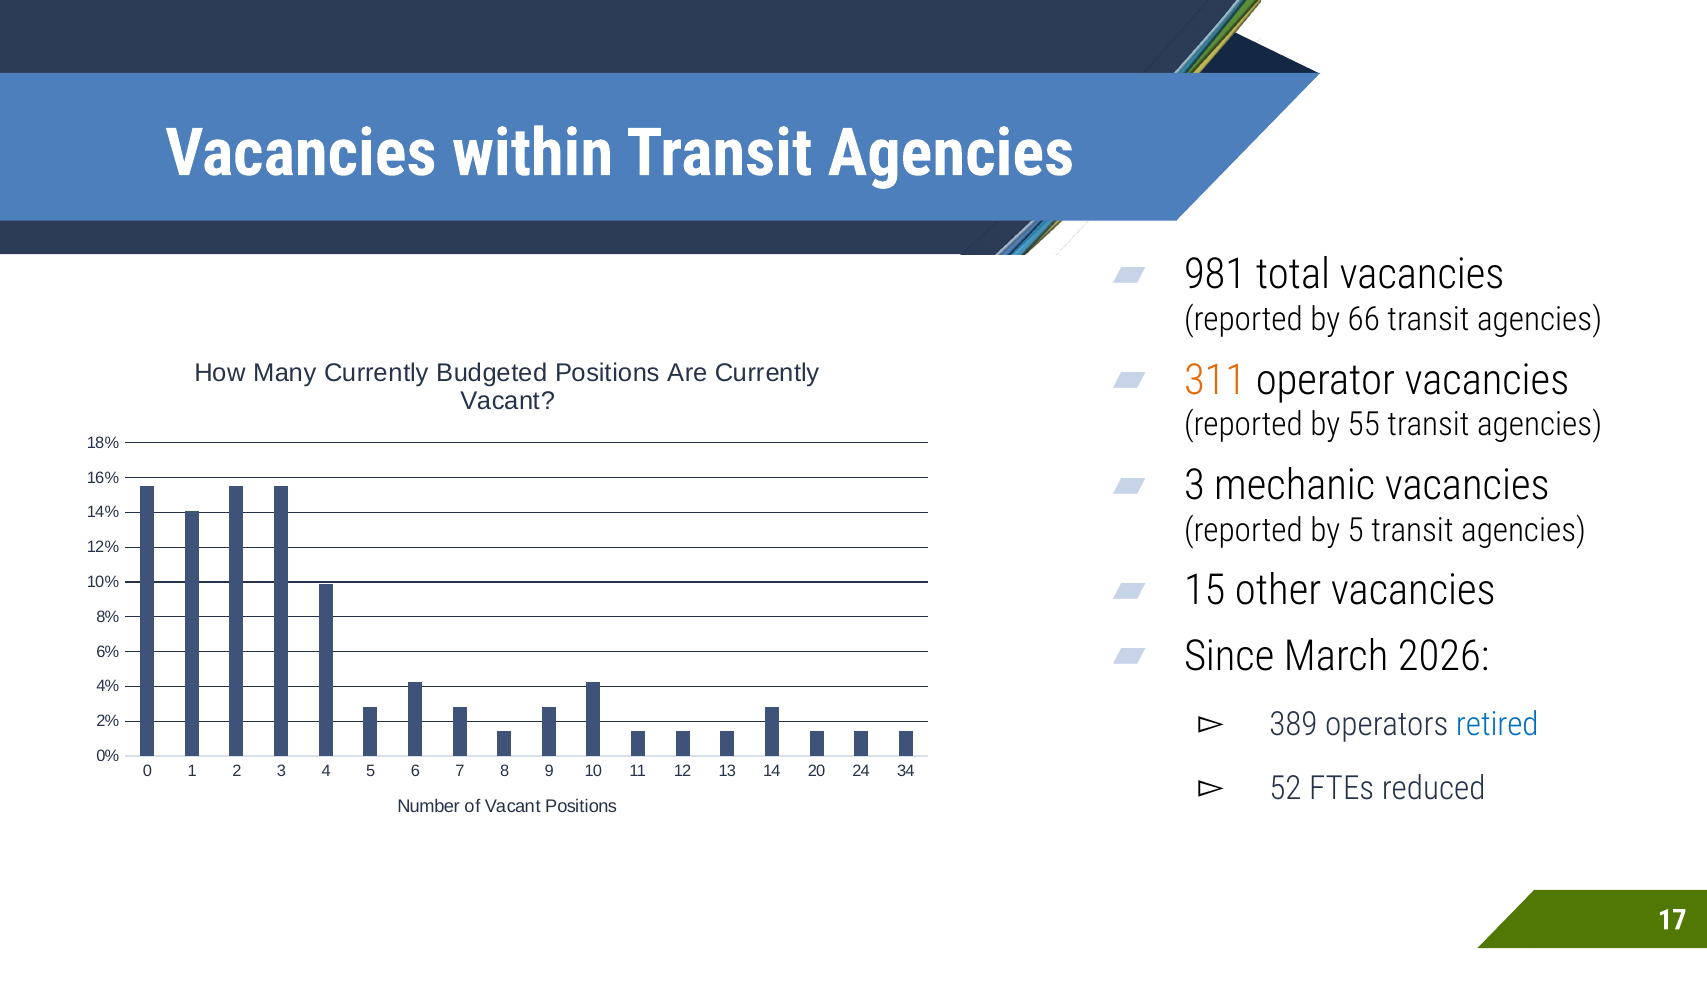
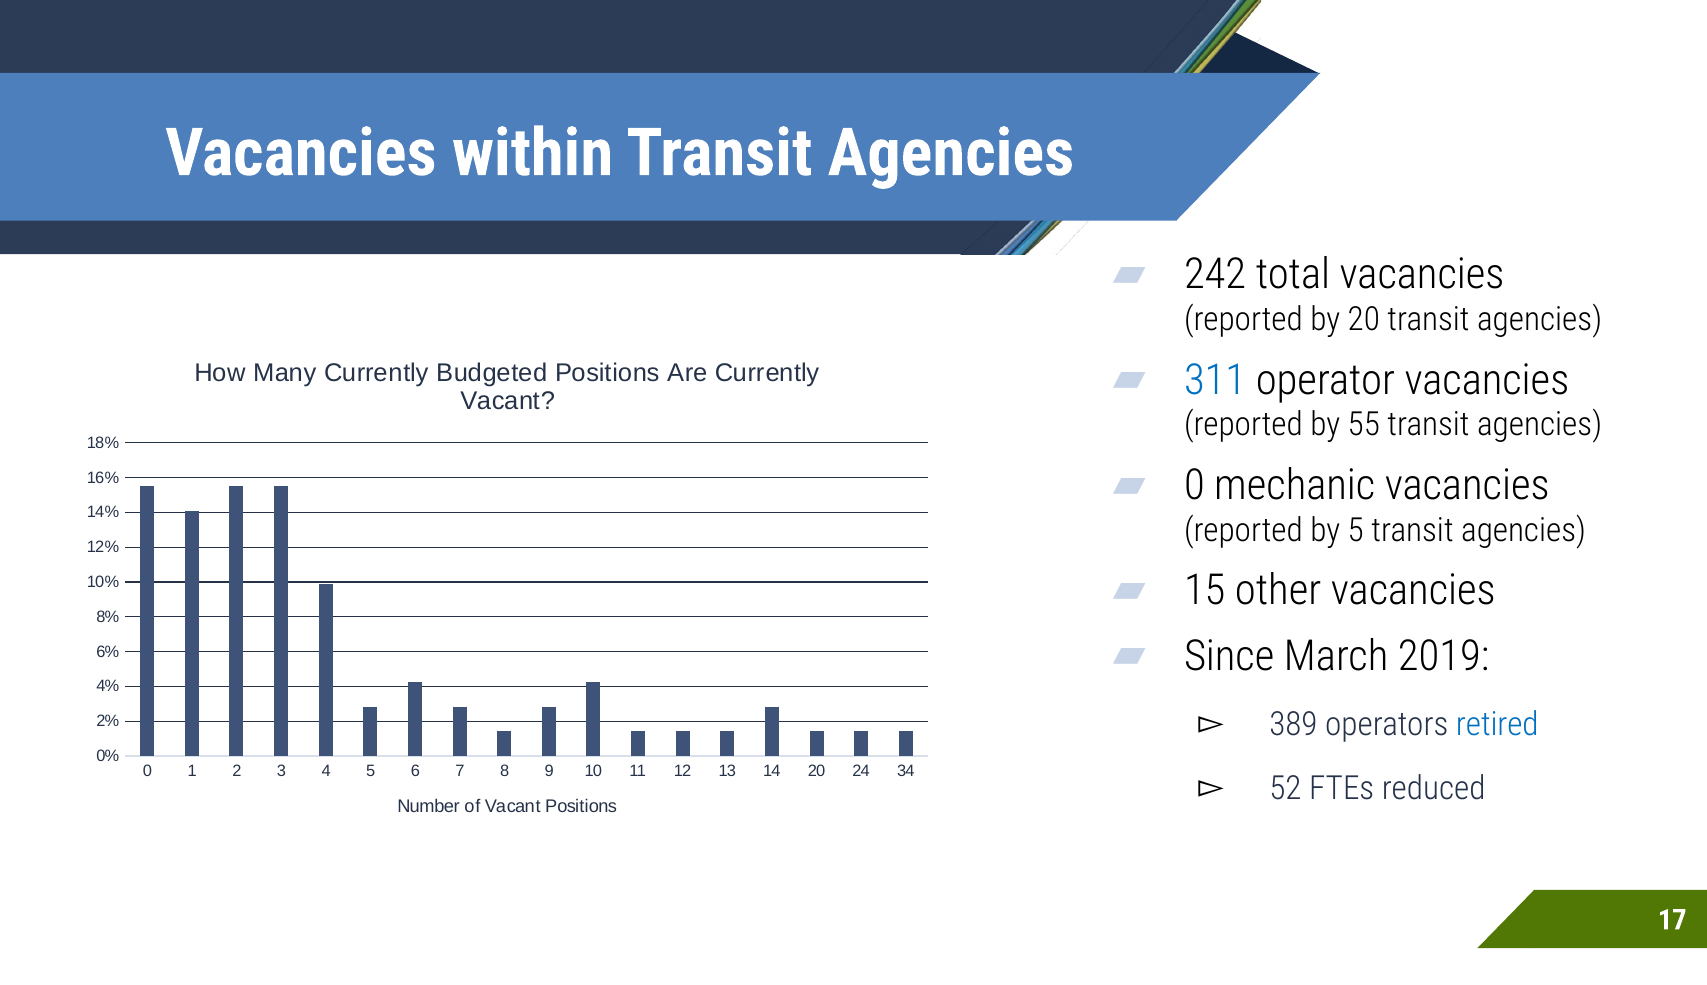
981: 981 -> 242
by 66: 66 -> 20
311 colour: orange -> blue
3 at (1194, 485): 3 -> 0
2026: 2026 -> 2019
